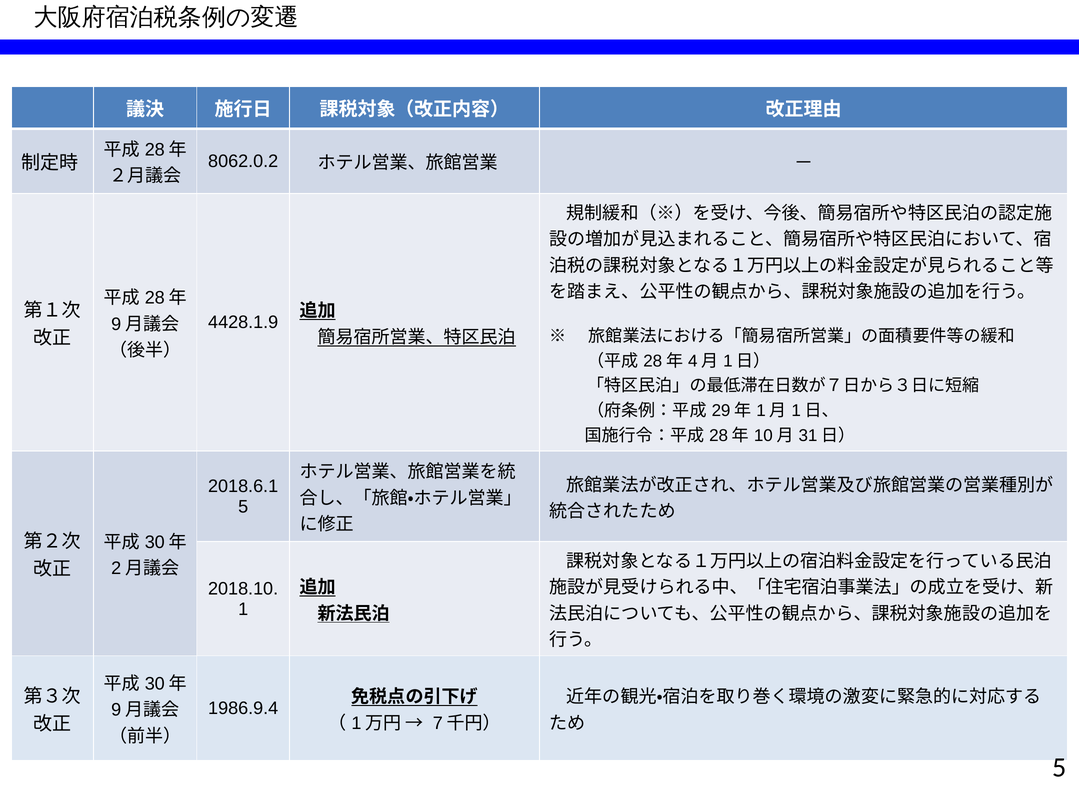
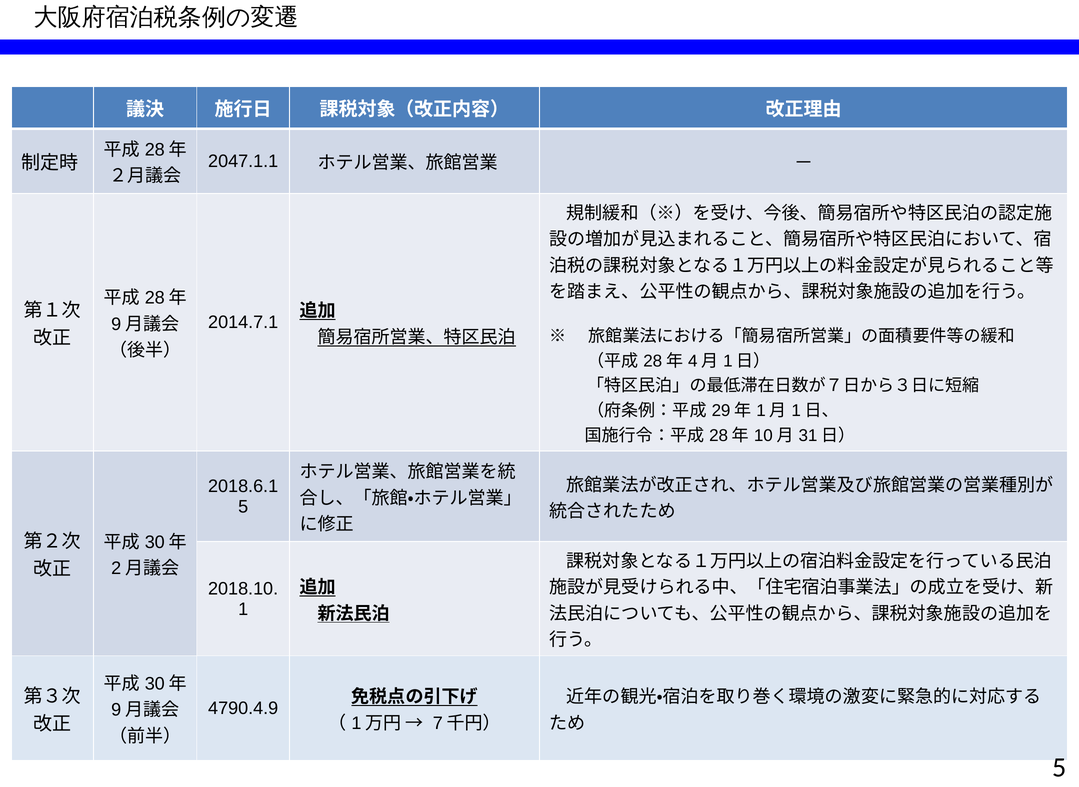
8062.0.2: 8062.0.2 -> 2047.1.1
4428.1.9: 4428.1.9 -> 2014.7.1
1986.9.4: 1986.9.4 -> 4790.4.9
